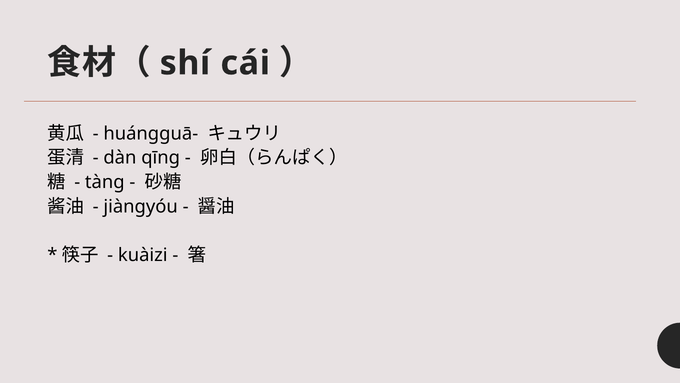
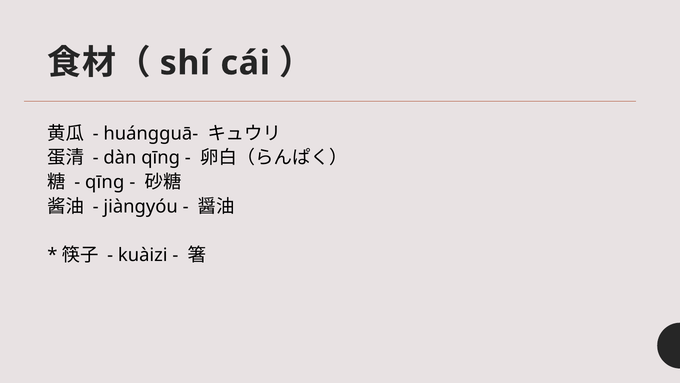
tàng at (105, 182): tàng -> qīng
